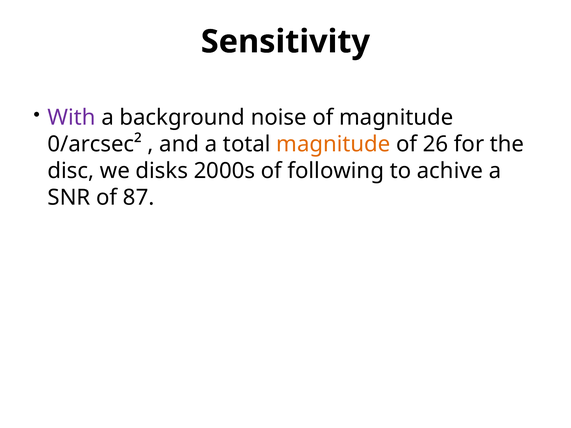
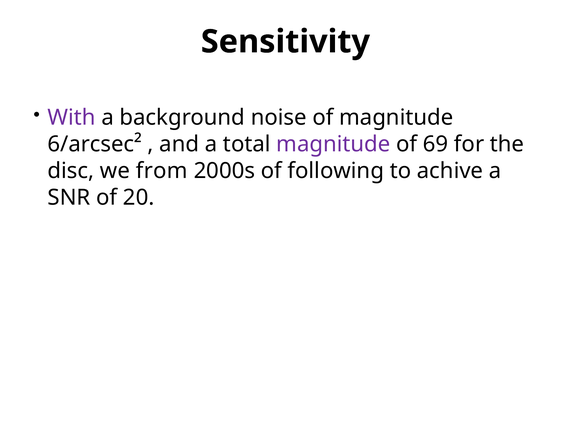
0/arcsec²: 0/arcsec² -> 6/arcsec²
magnitude at (333, 144) colour: orange -> purple
26: 26 -> 69
disks: disks -> from
87: 87 -> 20
